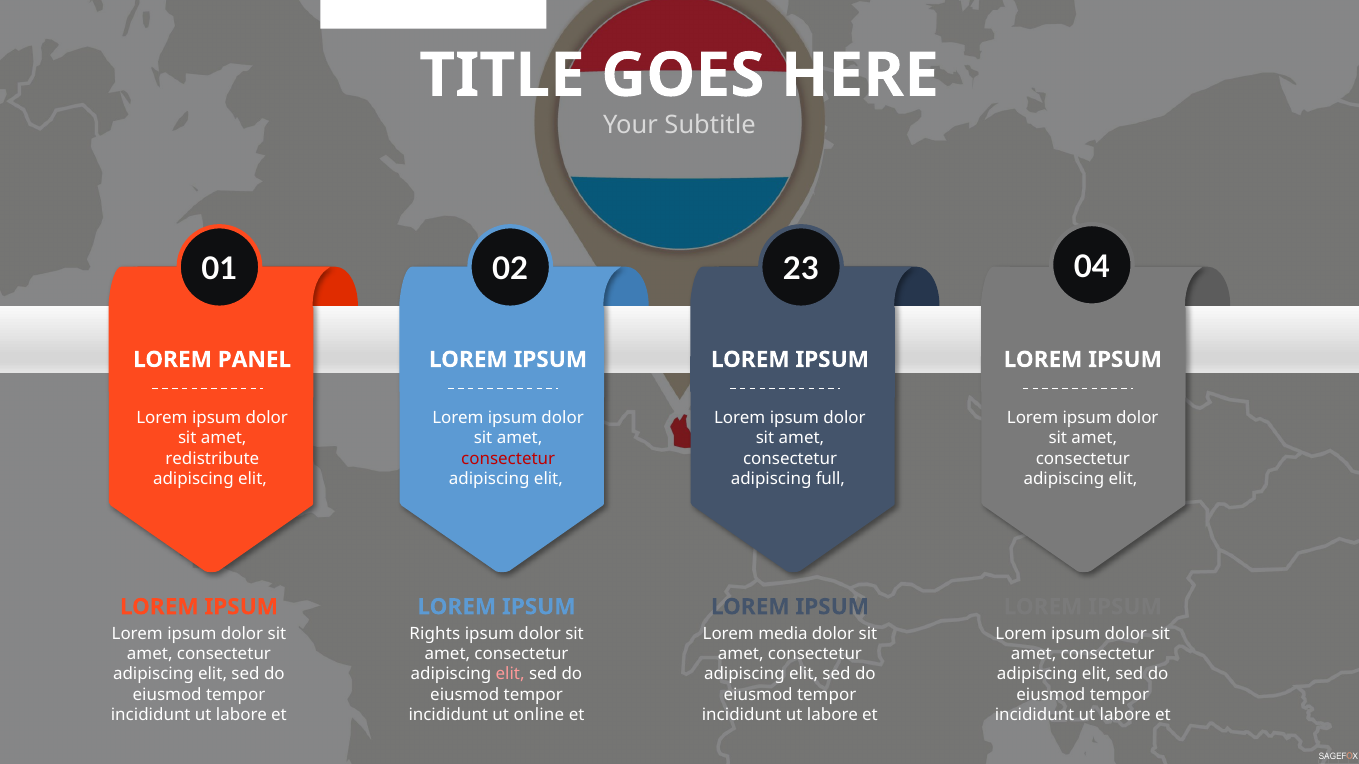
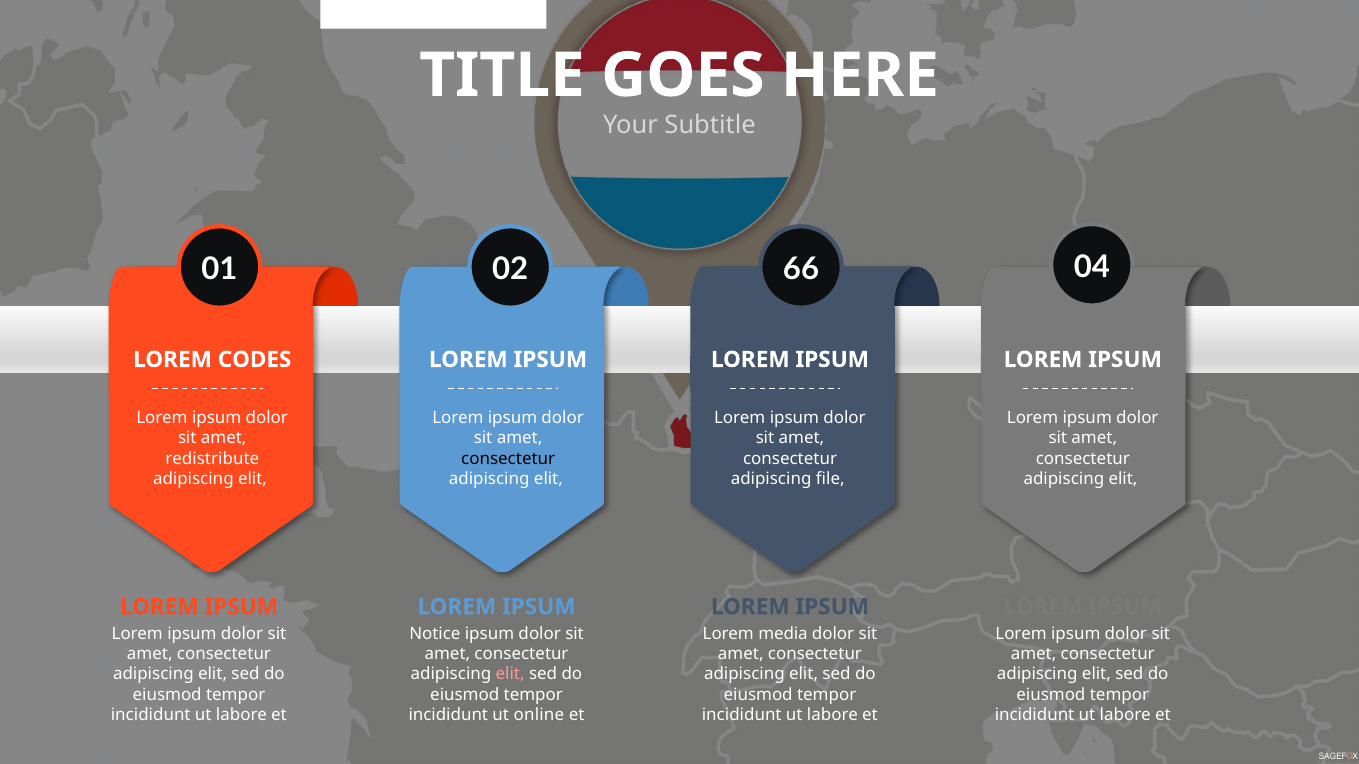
23: 23 -> 66
PANEL: PANEL -> CODES
consectetur at (508, 459) colour: red -> black
full: full -> file
Rights: Rights -> Notice
